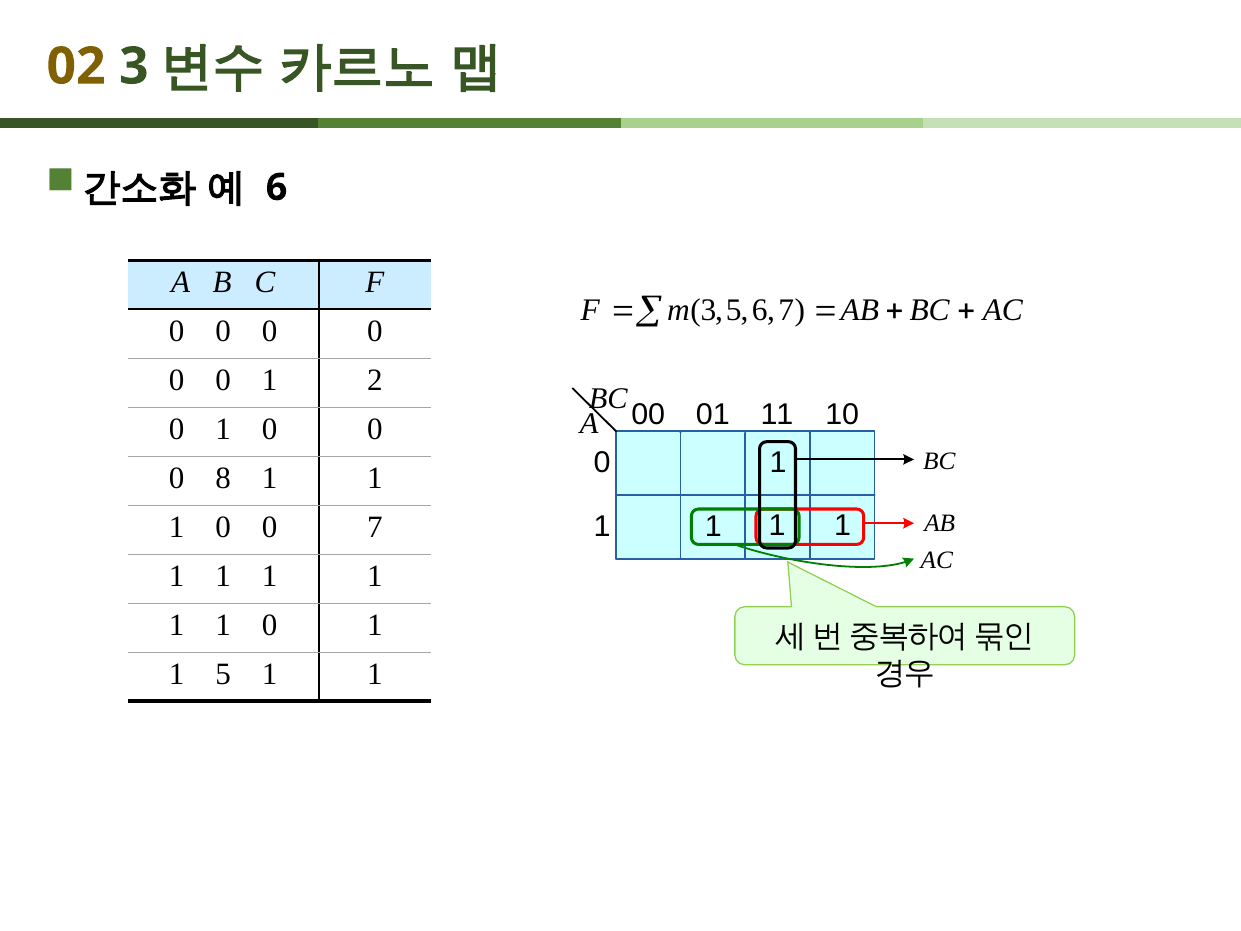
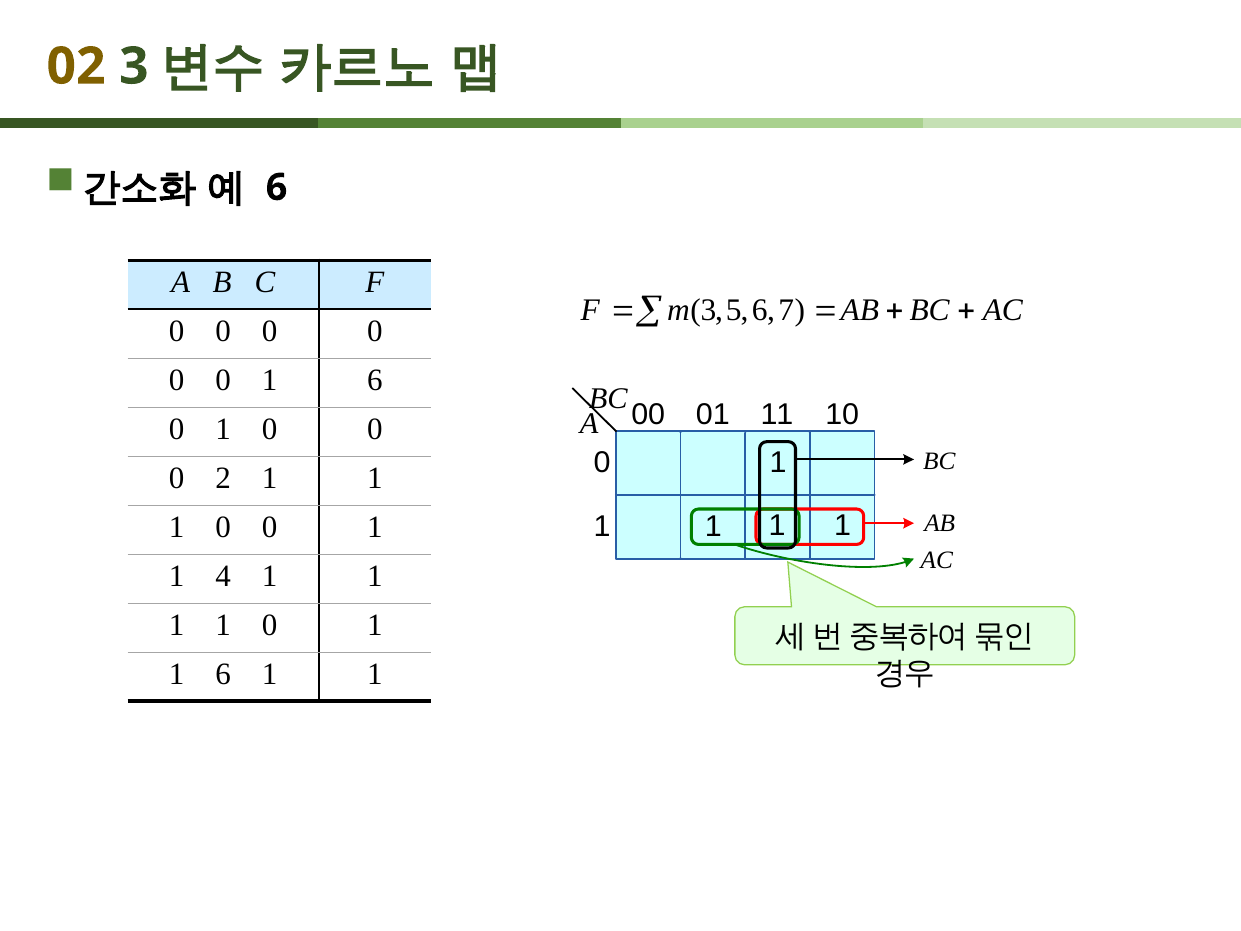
0 1 2: 2 -> 6
8: 8 -> 2
1 0 0 7: 7 -> 1
1 at (223, 576): 1 -> 4
5 at (223, 674): 5 -> 6
